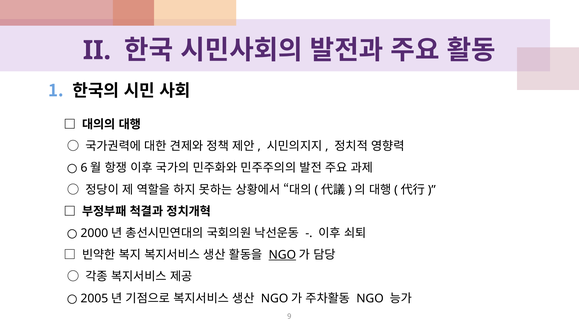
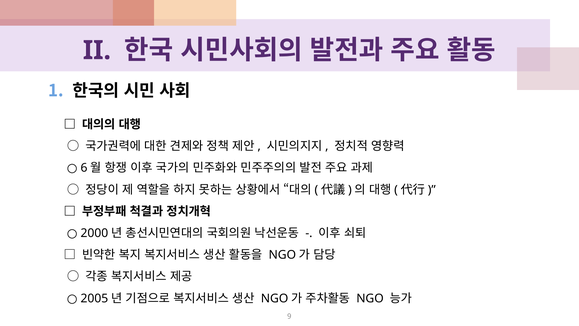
NGO at (282, 255) underline: present -> none
